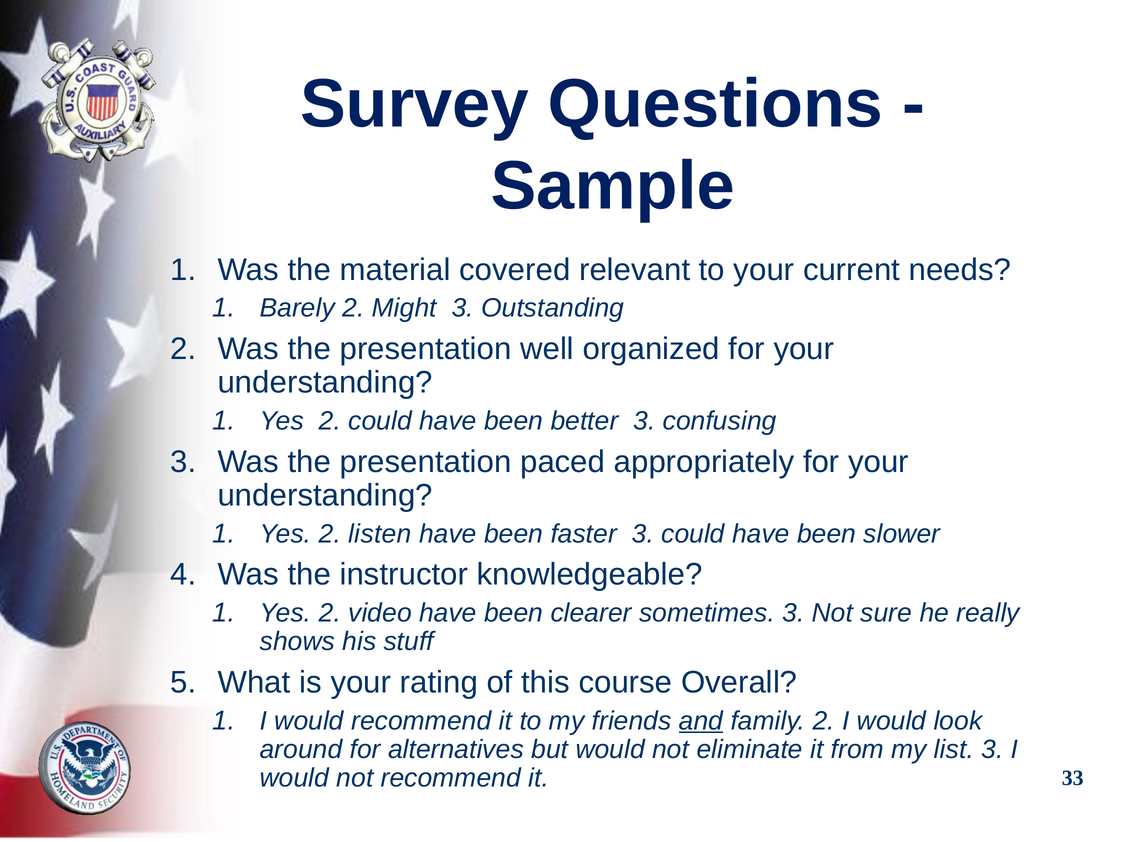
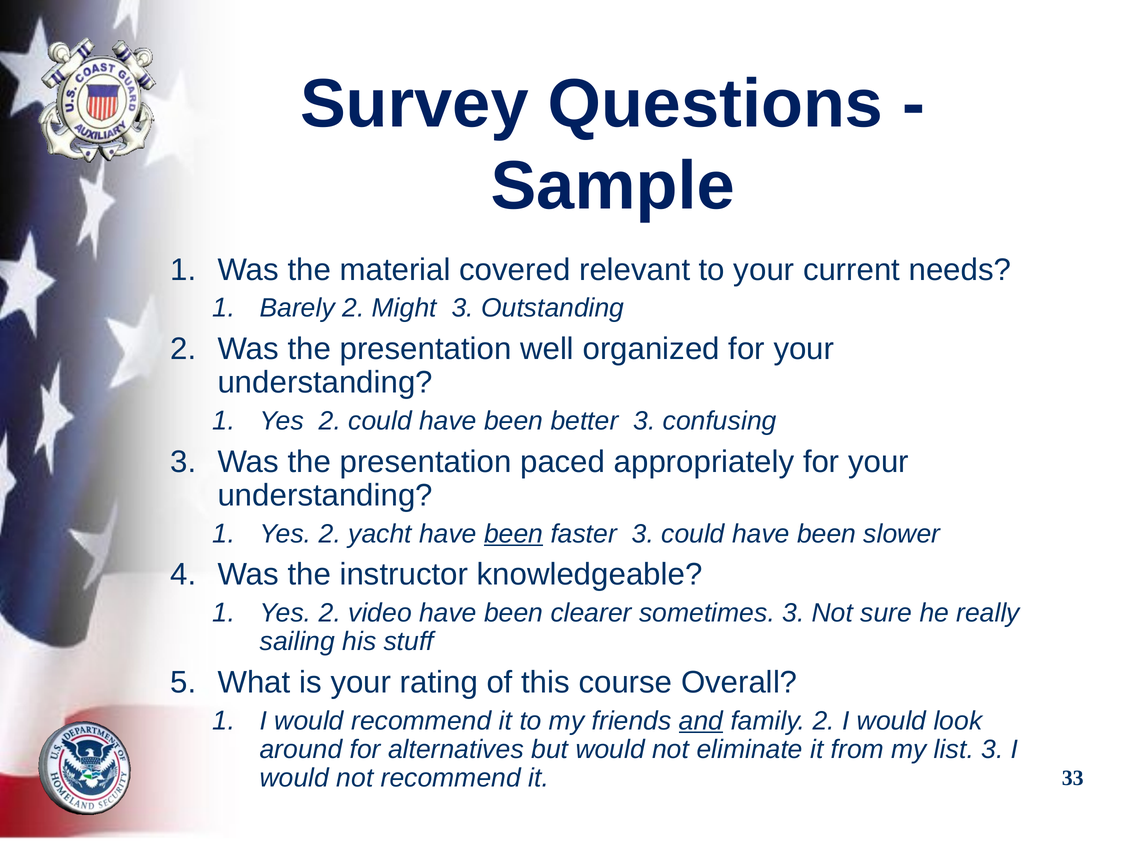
listen: listen -> yacht
been at (514, 534) underline: none -> present
shows: shows -> sailing
